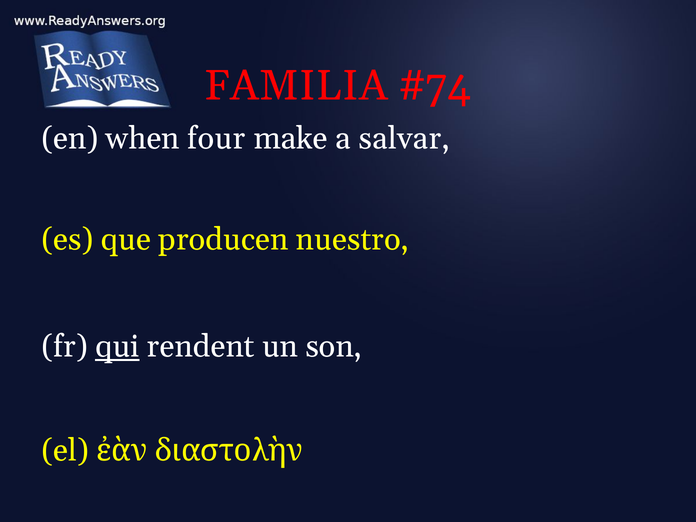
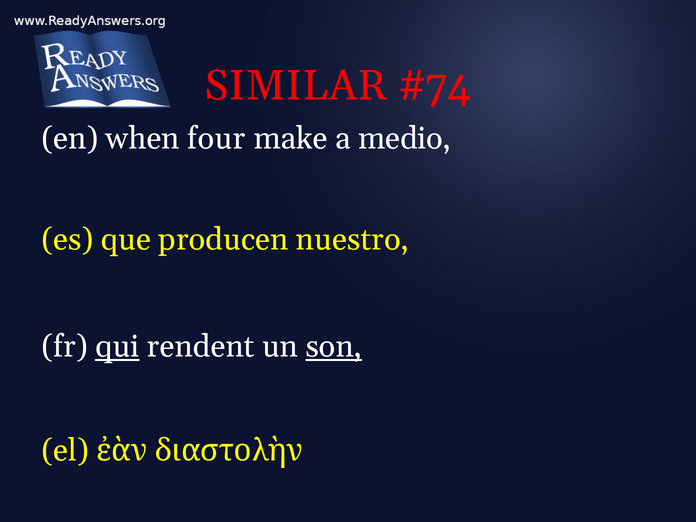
FAMILIA: FAMILIA -> SIMILAR
salvar: salvar -> medio
son underline: none -> present
